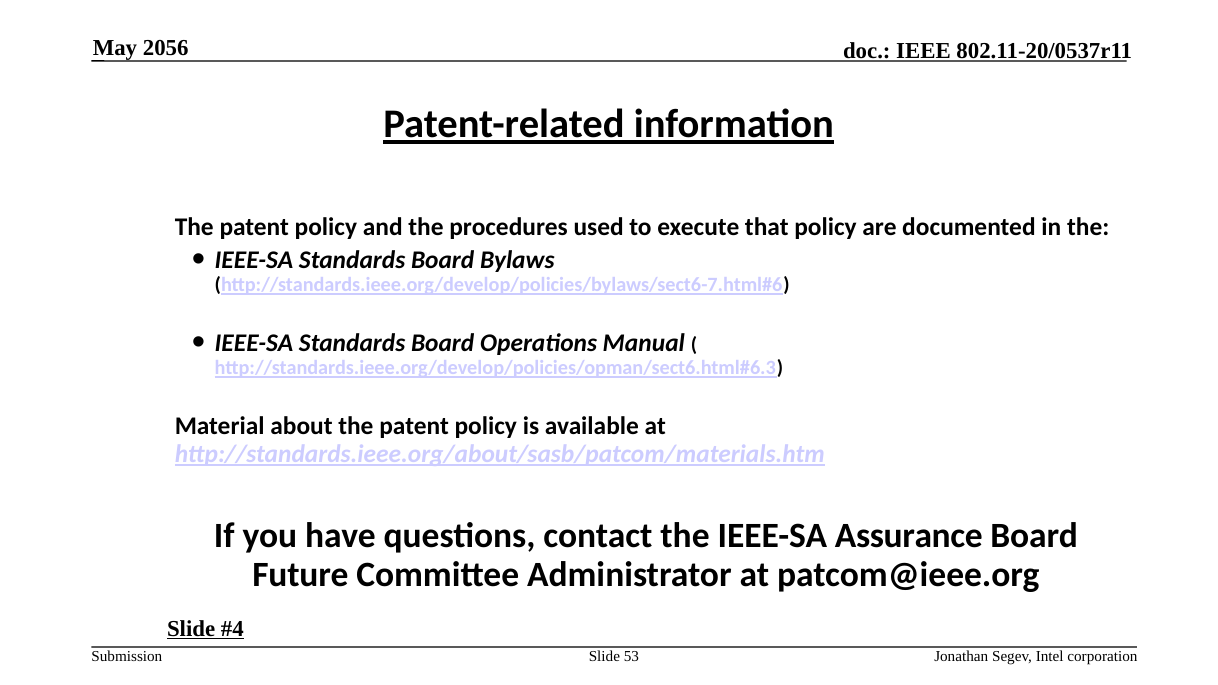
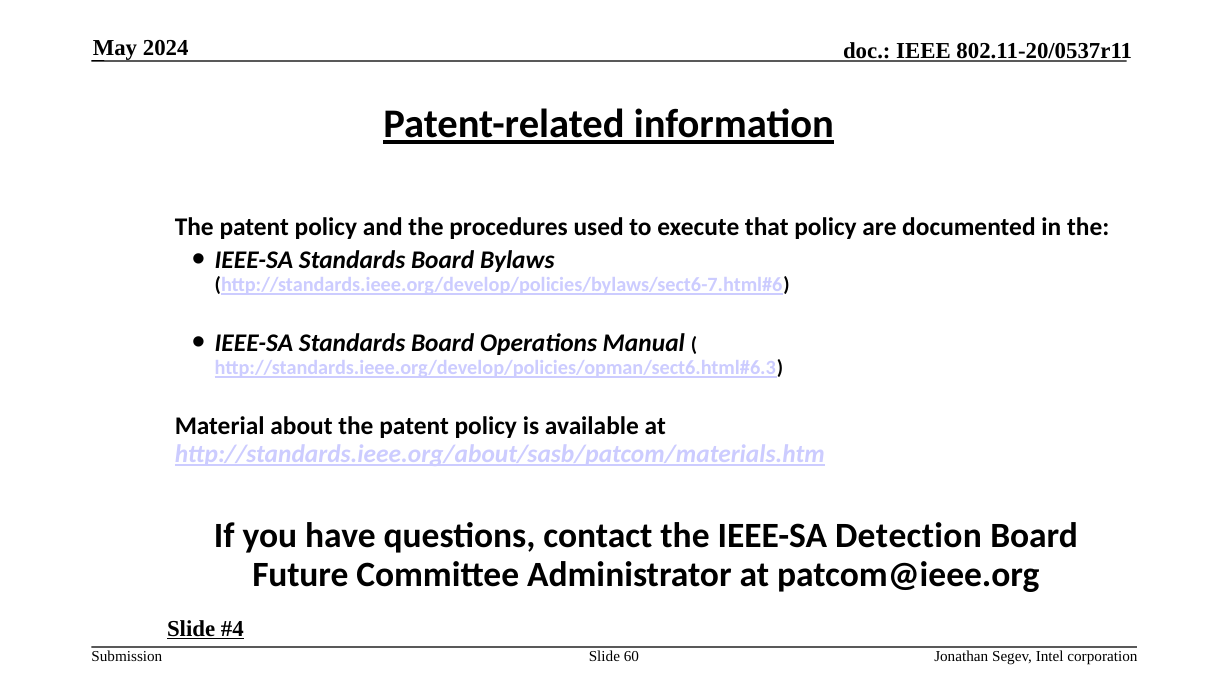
2056: 2056 -> 2024
Assurance: Assurance -> Detection
53: 53 -> 60
